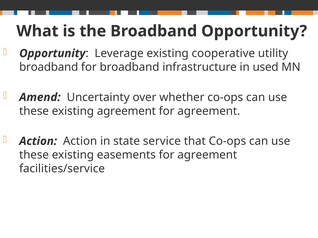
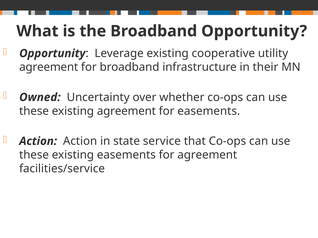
broadband at (49, 67): broadband -> agreement
used: used -> their
Amend: Amend -> Owned
agreement at (209, 111): agreement -> easements
